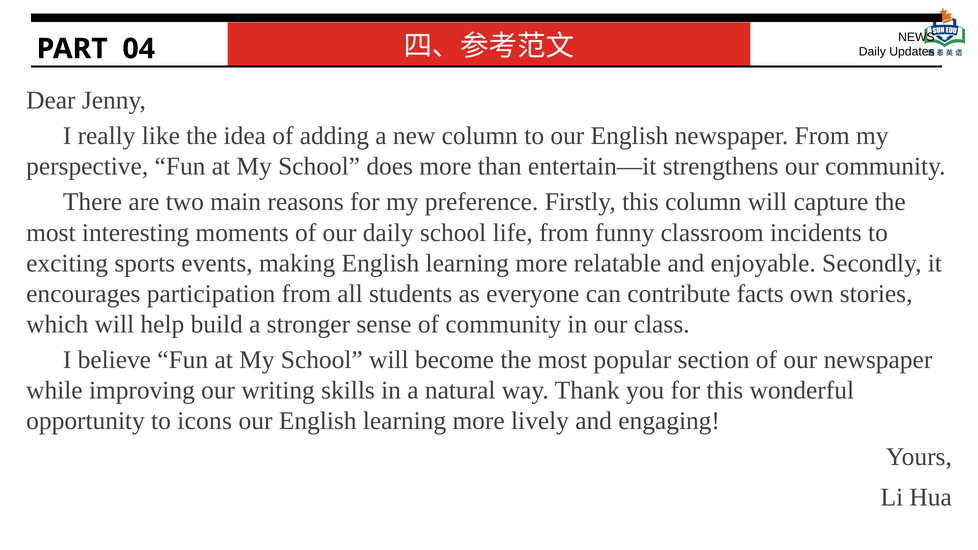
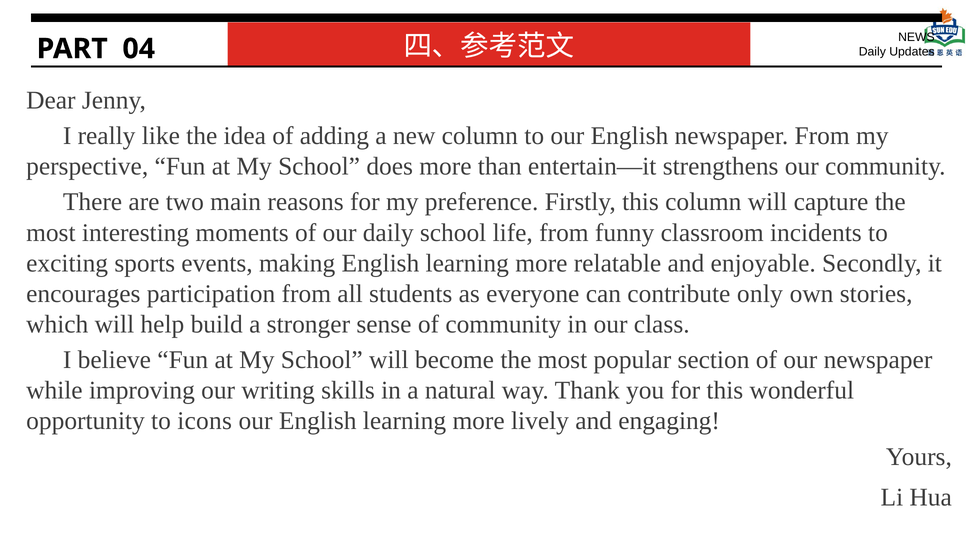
facts: facts -> only
